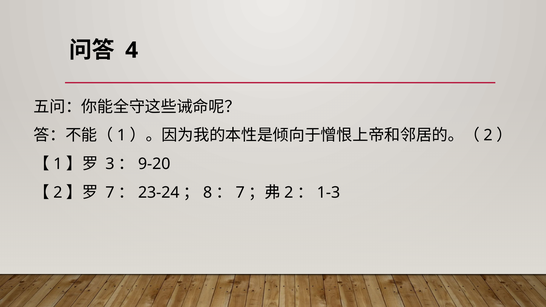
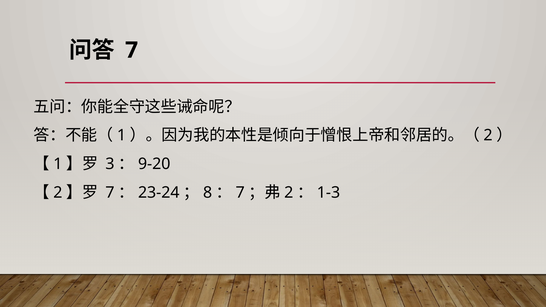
4 at (132, 50): 4 -> 7
